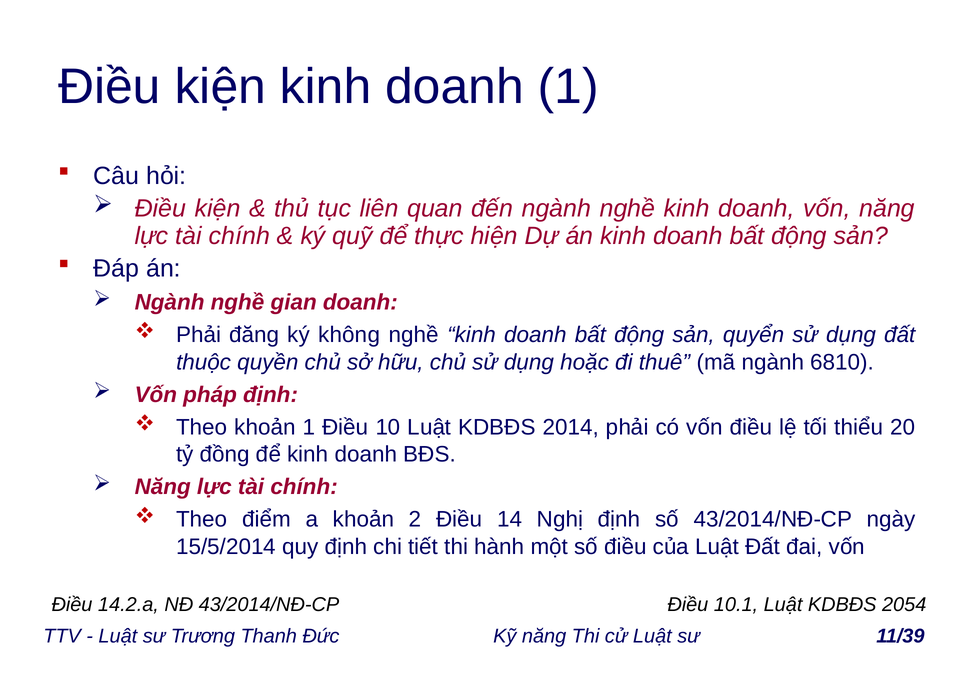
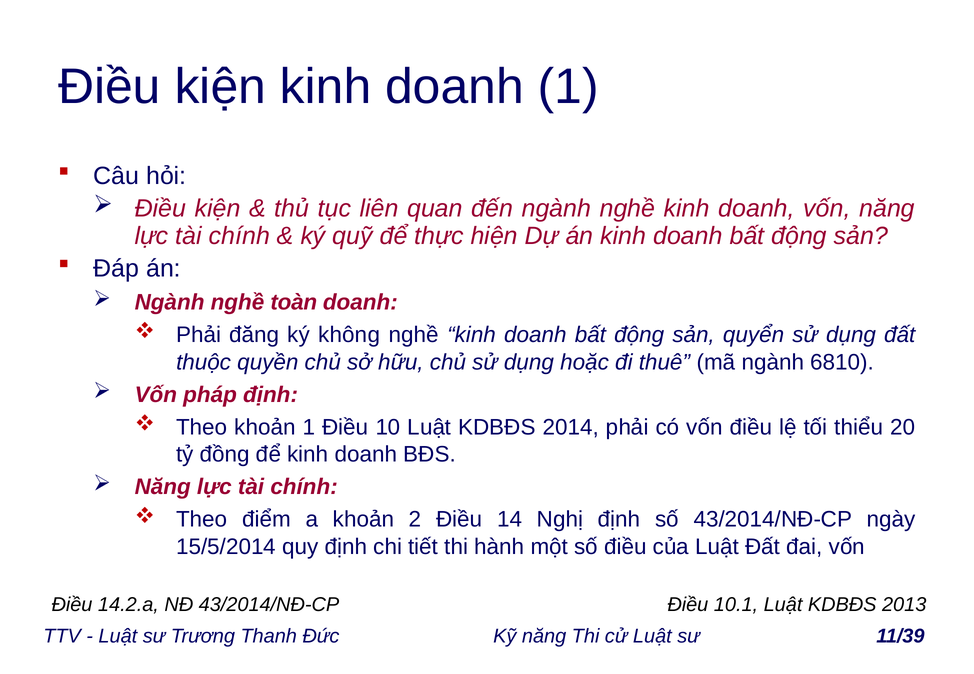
gian: gian -> toàn
2054: 2054 -> 2013
